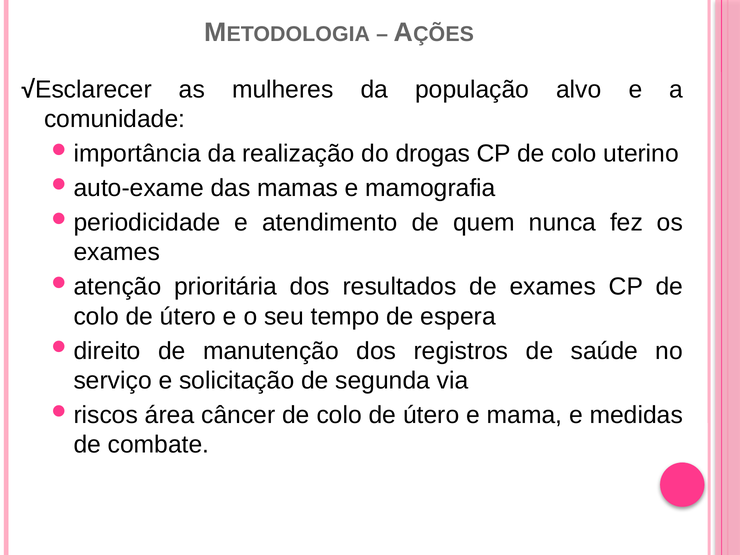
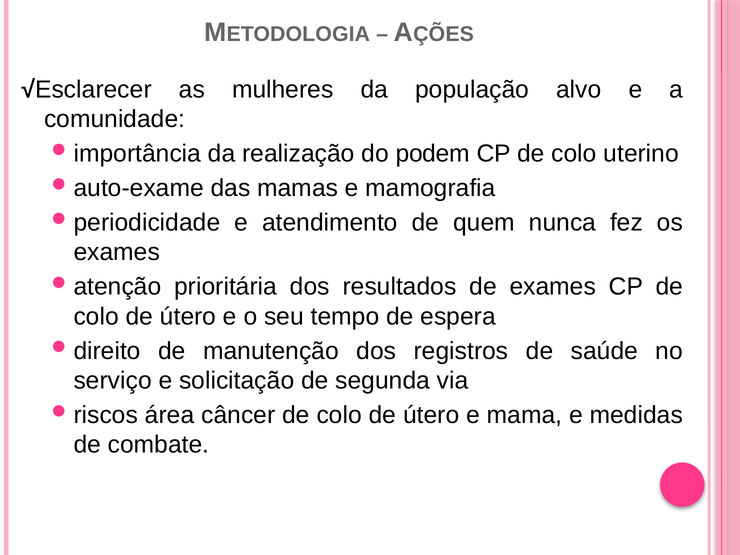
drogas: drogas -> podem
